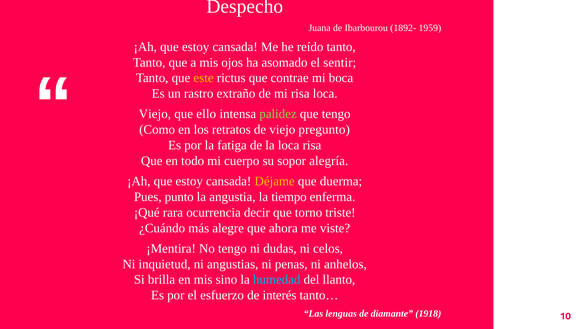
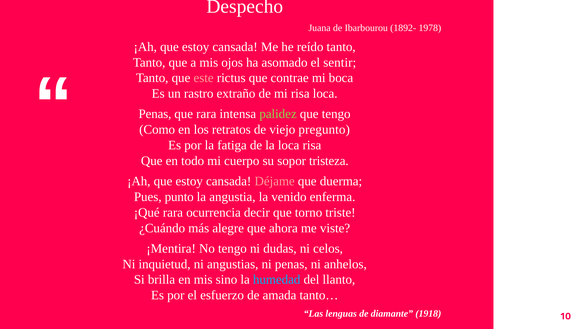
1959: 1959 -> 1978
este colour: yellow -> pink
Viejo at (155, 114): Viejo -> Penas
que ello: ello -> rara
alegría: alegría -> tristeza
Déjame colour: yellow -> pink
tiempo: tiempo -> venido
interés: interés -> amada
